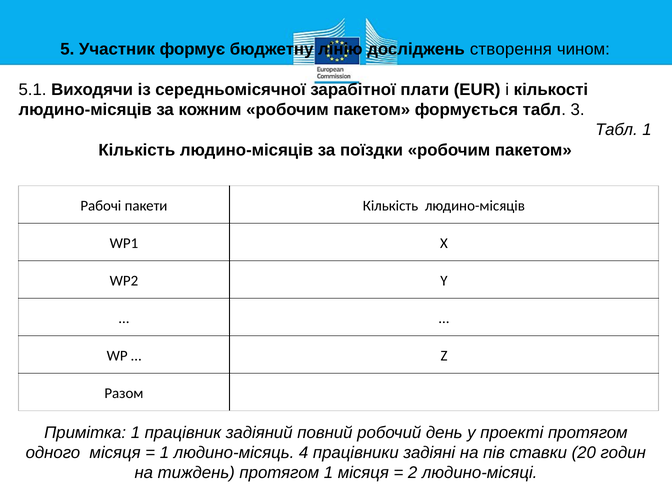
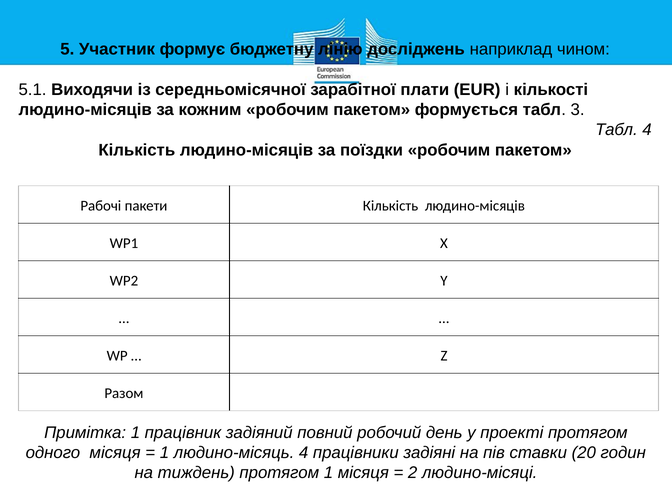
створення: створення -> наприклад
Табл 1: 1 -> 4
